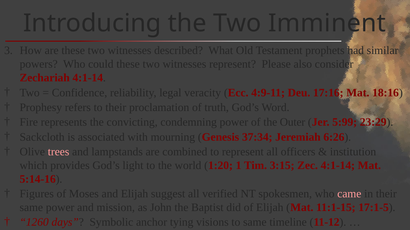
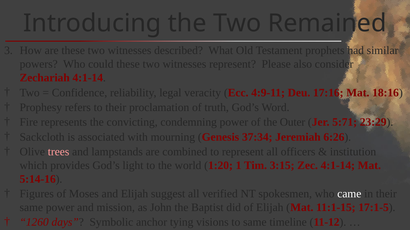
Imminent: Imminent -> Remained
5:99: 5:99 -> 5:71
came colour: pink -> white
